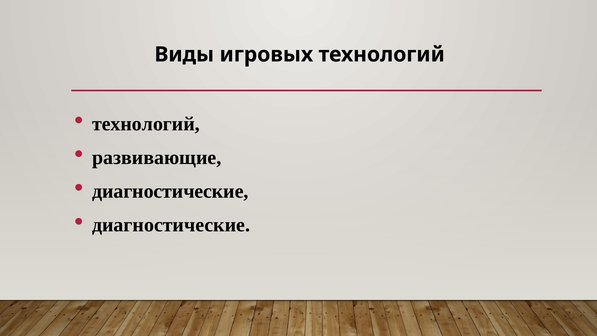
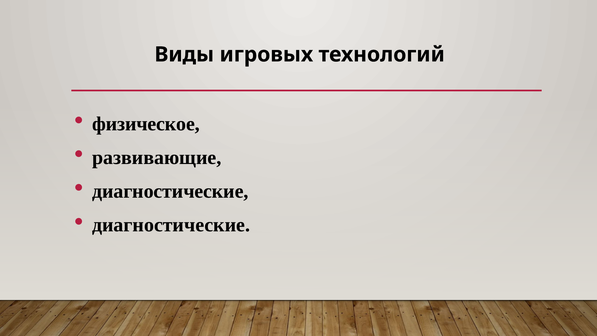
технологий at (146, 124): технологий -> физическое
